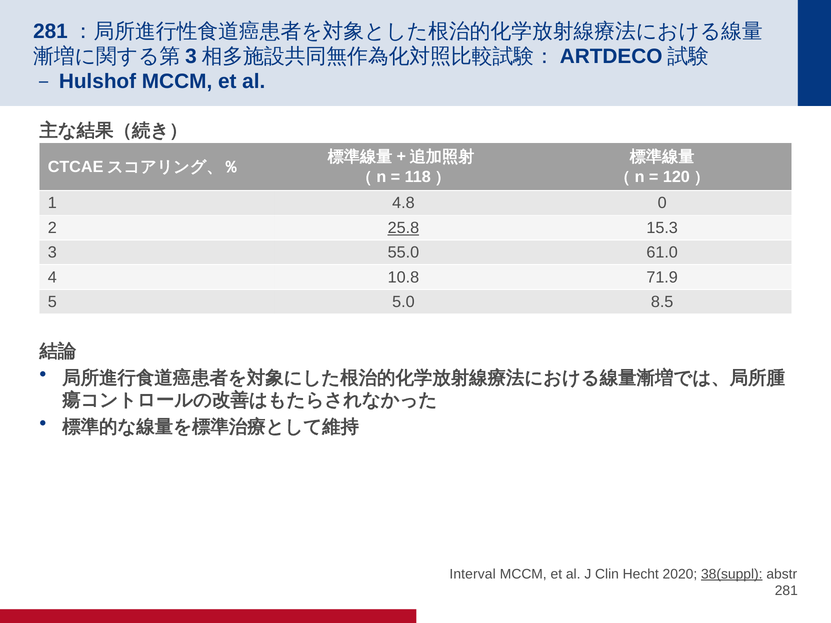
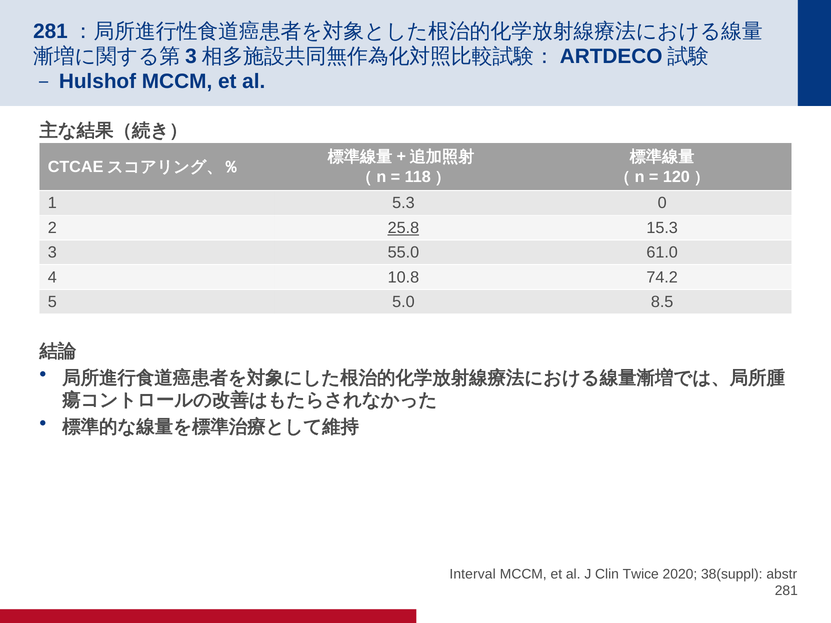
4.8: 4.8 -> 5.3
71.9: 71.9 -> 74.2
Hecht: Hecht -> Twice
38(suppl underline: present -> none
